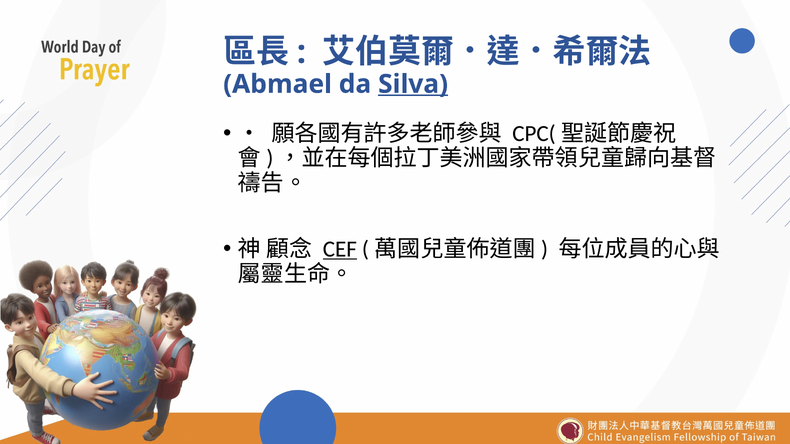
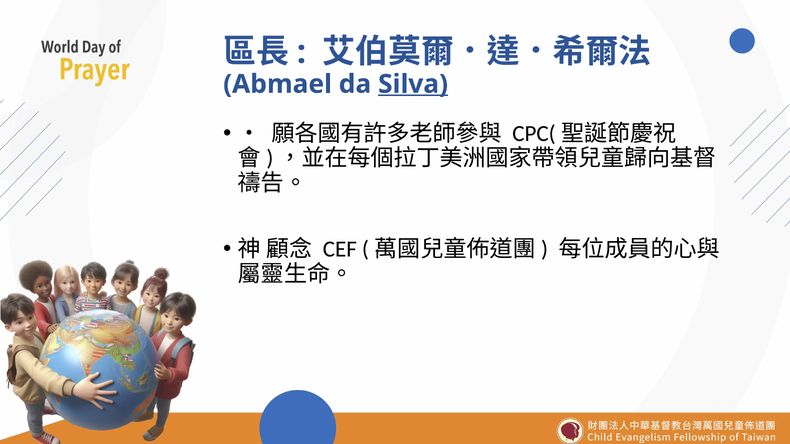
CEF underline: present -> none
